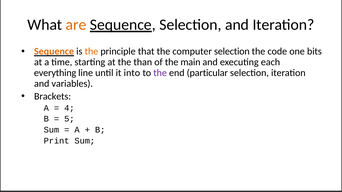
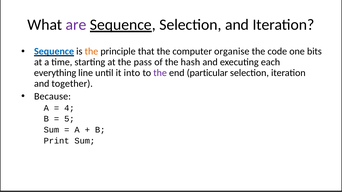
are colour: orange -> purple
Sequence at (54, 51) colour: orange -> blue
computer selection: selection -> organise
than: than -> pass
main: main -> hash
variables: variables -> together
Brackets: Brackets -> Because
